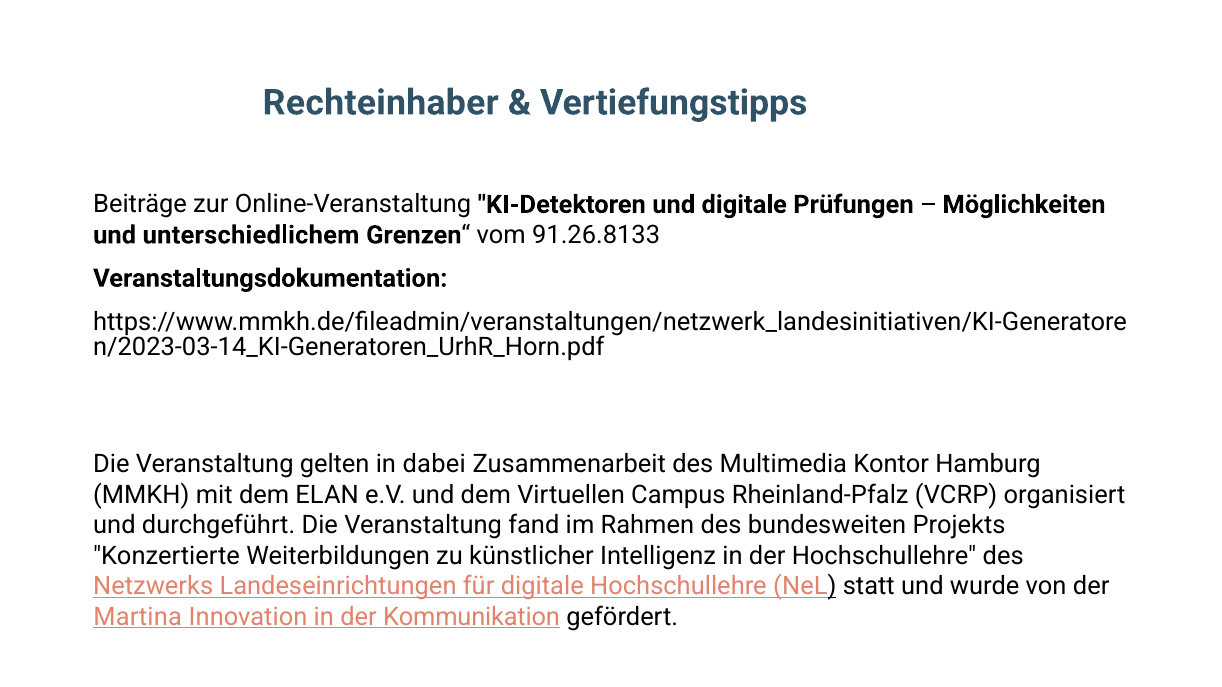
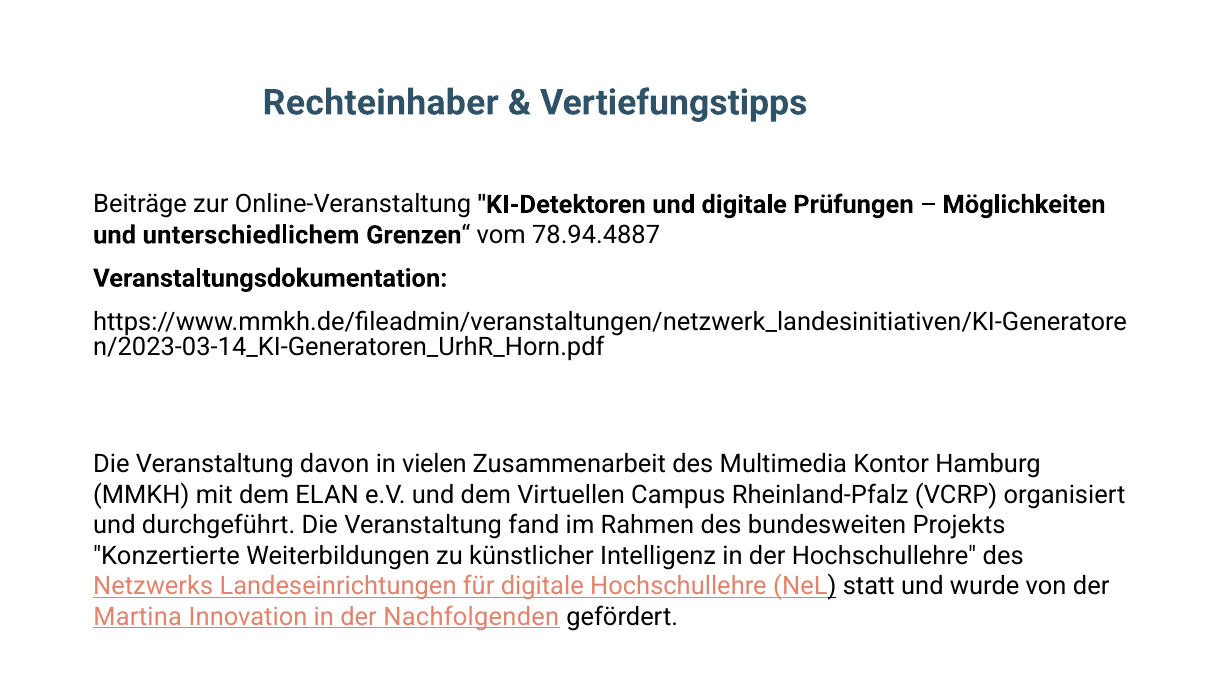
91.26.8133: 91.26.8133 -> 78.94.4887
gelten: gelten -> davon
dabei: dabei -> vielen
Kommunikation: Kommunikation -> Nachfolgenden
